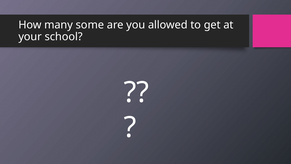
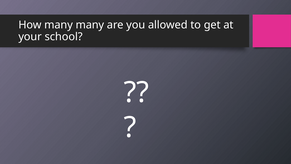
many some: some -> many
